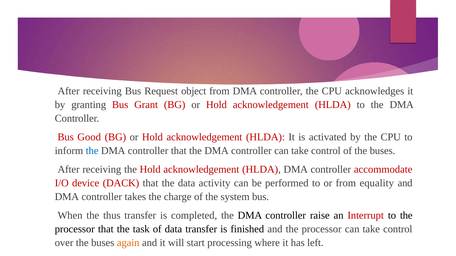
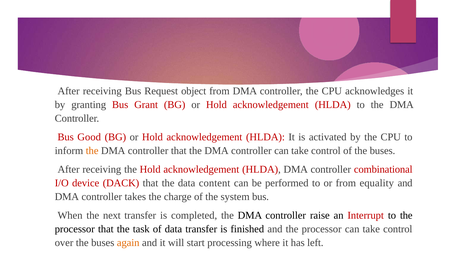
the at (92, 151) colour: blue -> orange
accommodate: accommodate -> combinational
activity: activity -> content
thus: thus -> next
